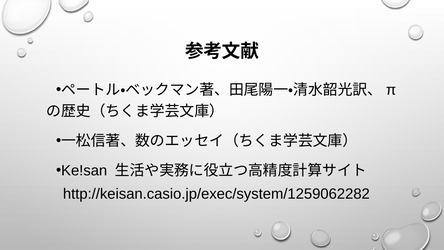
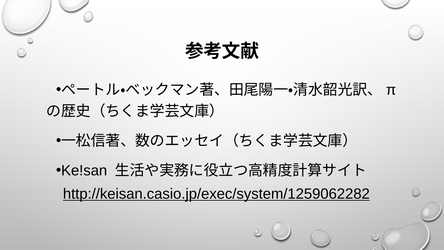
http://keisan.casio.jp/exec/system/1259062282 underline: none -> present
